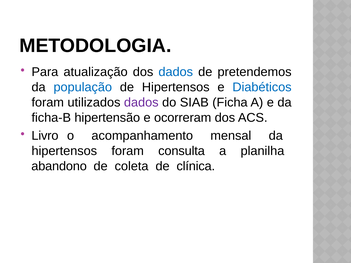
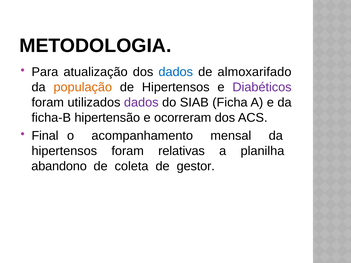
pretendemos: pretendemos -> almoxarifado
população colour: blue -> orange
Diabéticos colour: blue -> purple
Livro: Livro -> Final
consulta: consulta -> relativas
clínica: clínica -> gestor
